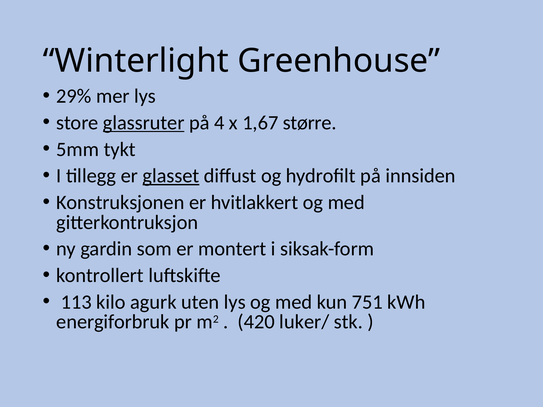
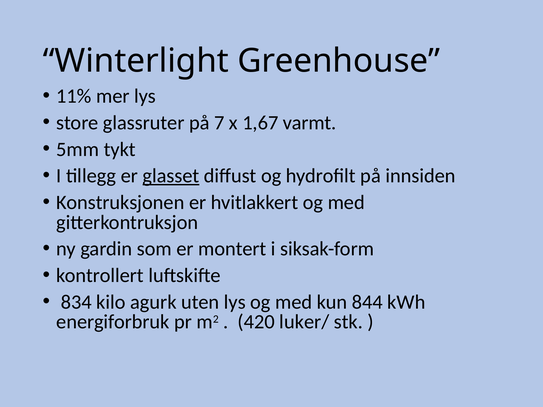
29%: 29% -> 11%
glassruter underline: present -> none
4: 4 -> 7
større: større -> varmt
113: 113 -> 834
751: 751 -> 844
